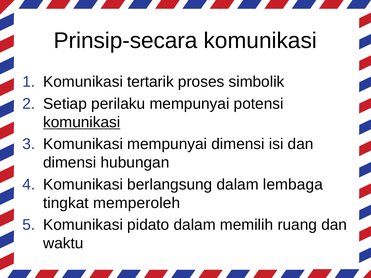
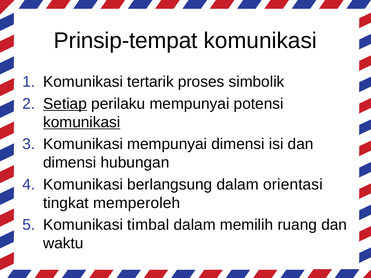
Prinsip-secara: Prinsip-secara -> Prinsip-tempat
Setiap underline: none -> present
lembaga: lembaga -> orientasi
pidato: pidato -> timbal
